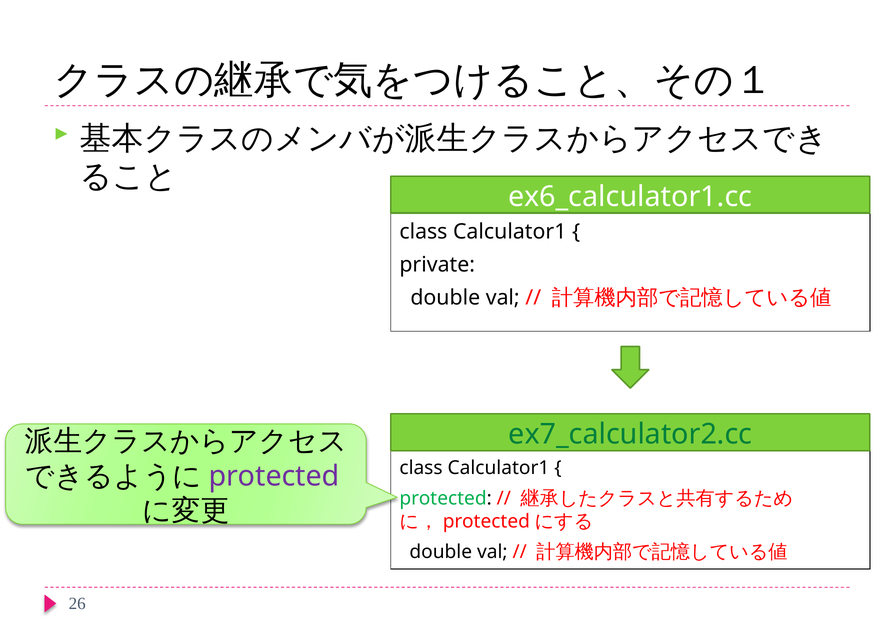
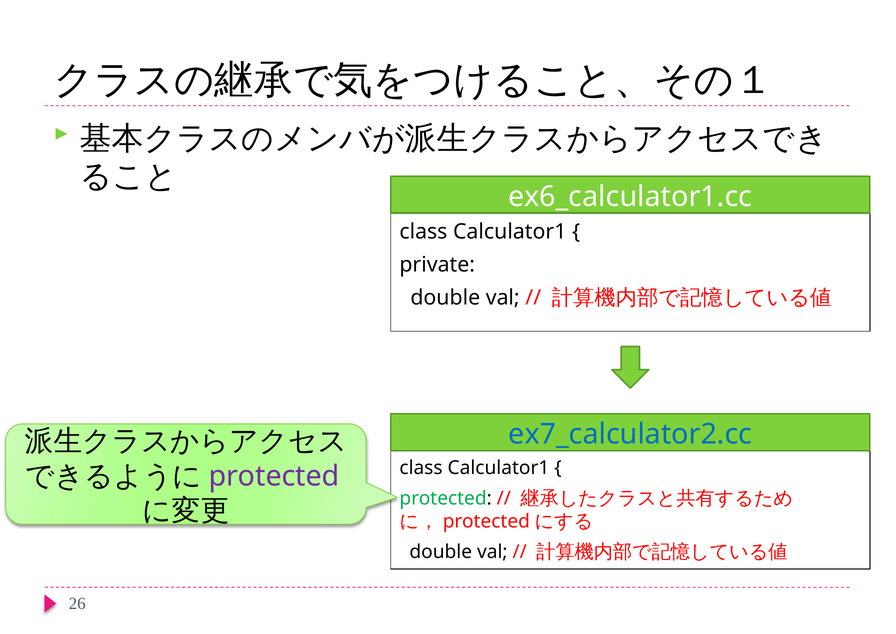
ex7_calculator2.cc colour: green -> blue
